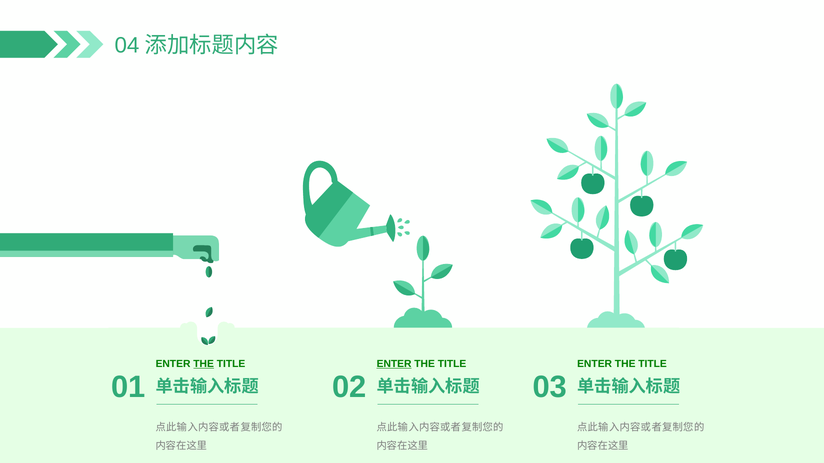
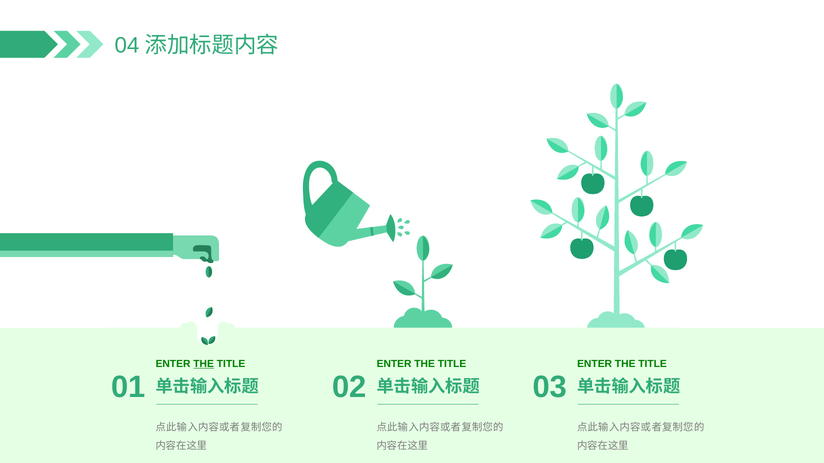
ENTER at (394, 364) underline: present -> none
